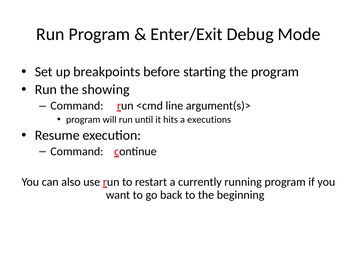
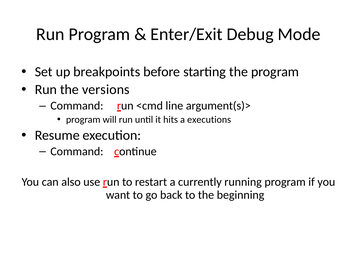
showing: showing -> versions
